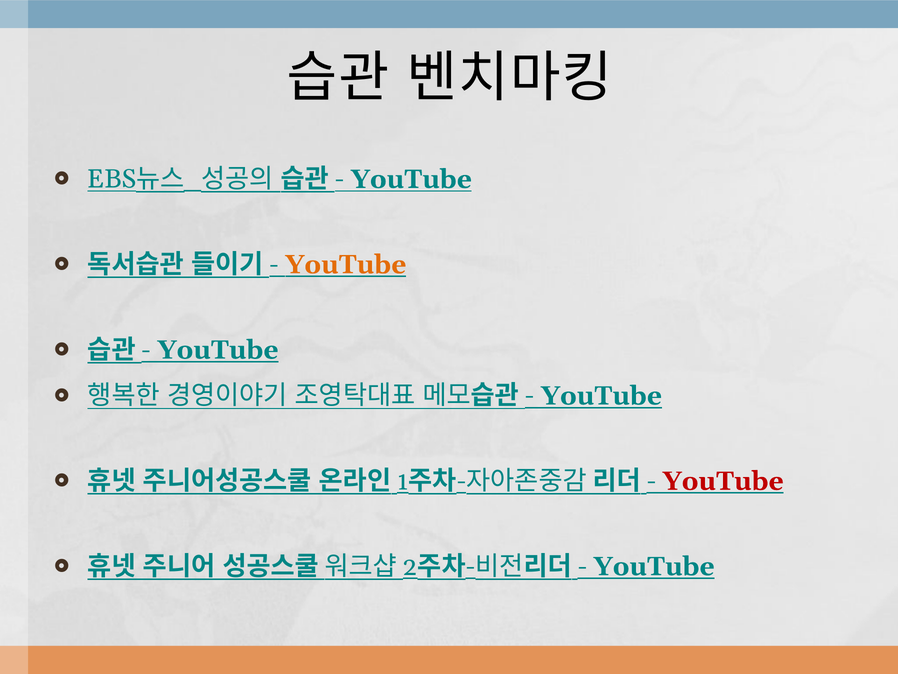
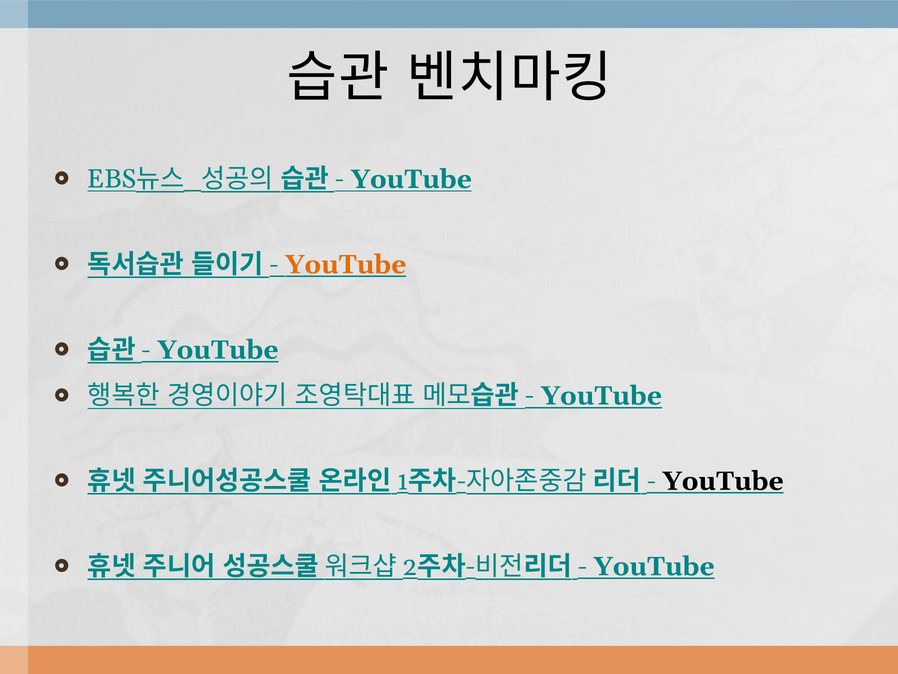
YouTube at (723, 481) colour: red -> black
